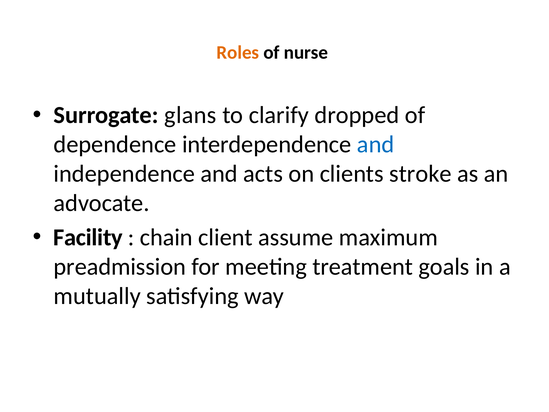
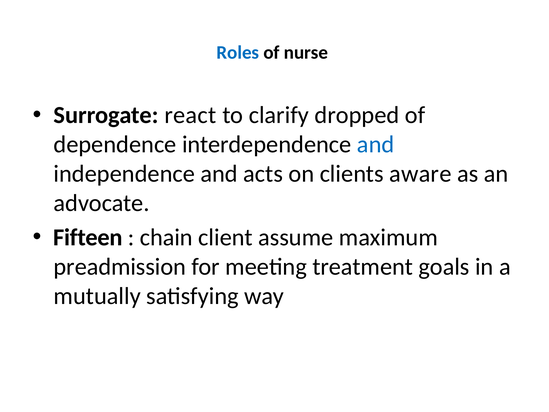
Roles colour: orange -> blue
glans: glans -> react
stroke: stroke -> aware
Facility: Facility -> Fifteen
